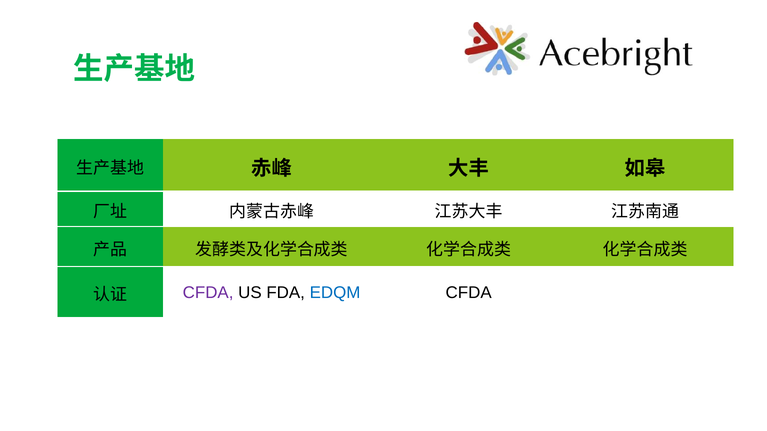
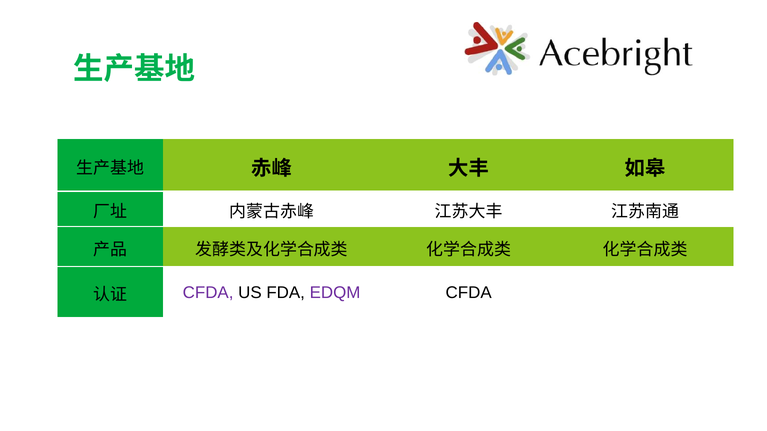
EDQM colour: blue -> purple
